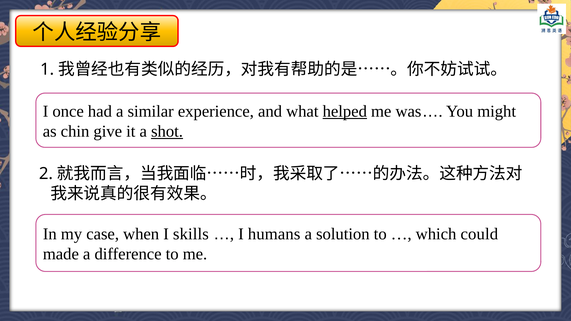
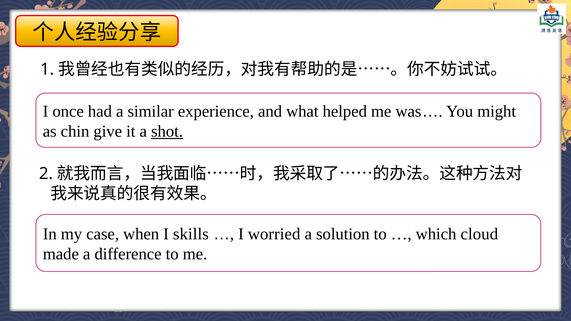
helped underline: present -> none
humans: humans -> worried
could: could -> cloud
